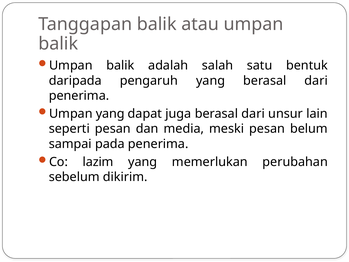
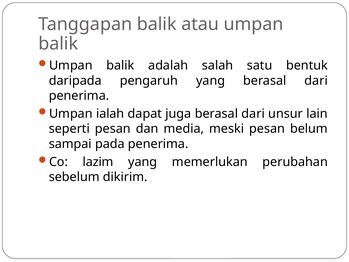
Umpan yang: yang -> ialah
